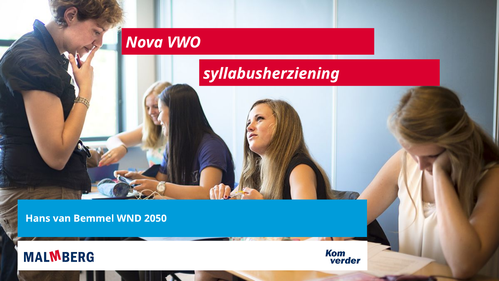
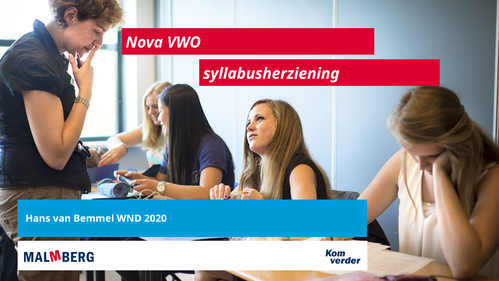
2050: 2050 -> 2020
